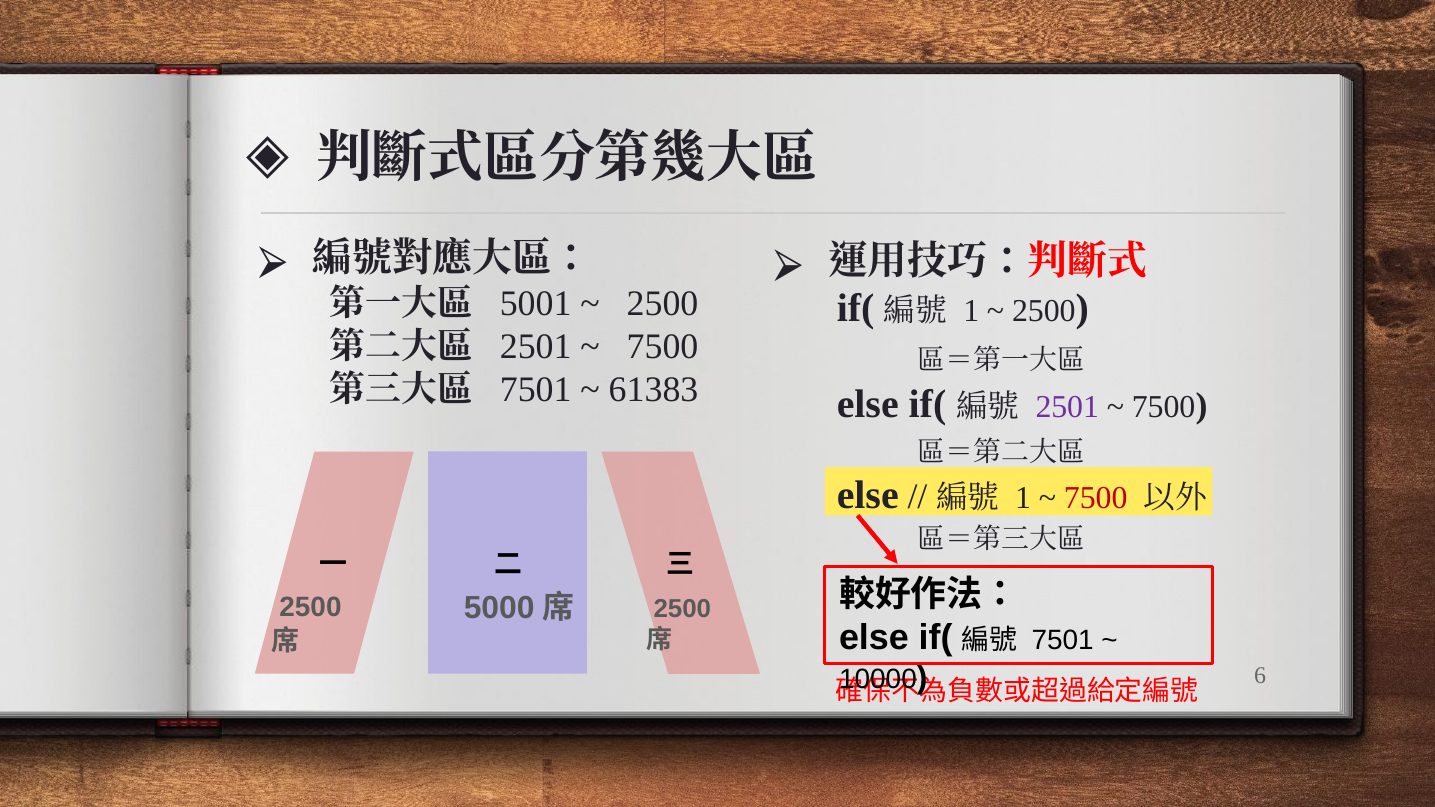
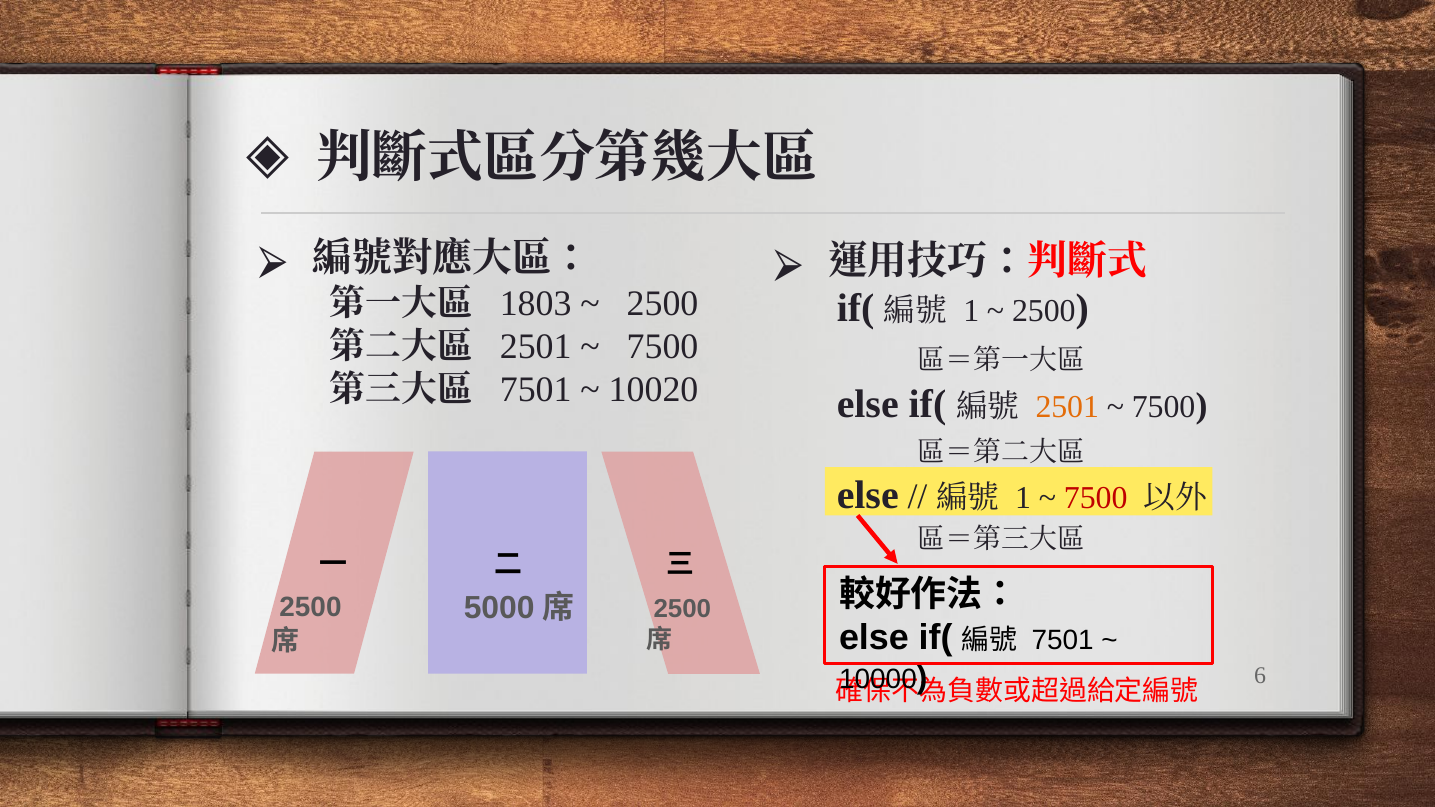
5001: 5001 -> 1803
61383: 61383 -> 10020
2501 at (1067, 407) colour: purple -> orange
